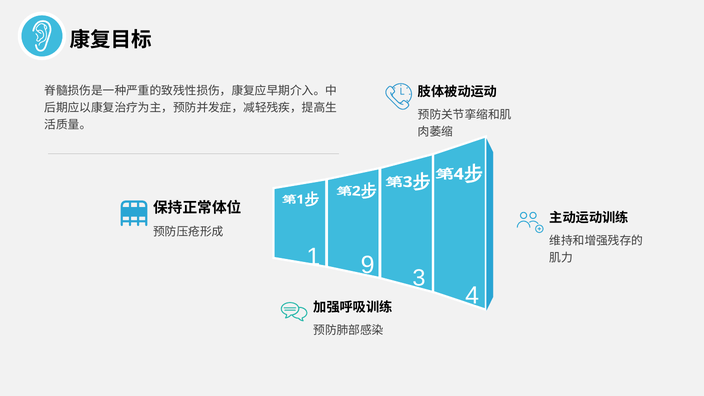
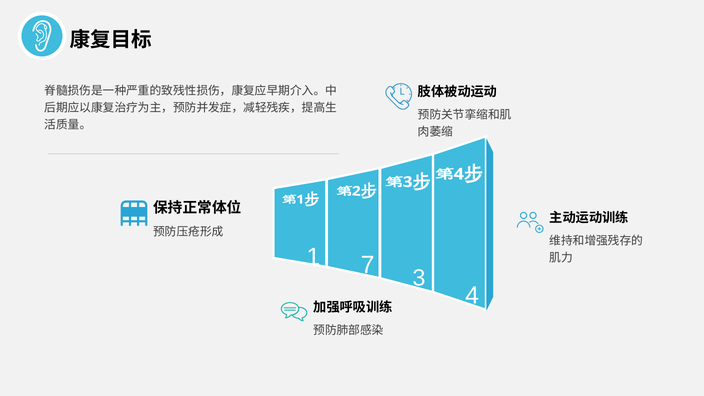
9: 9 -> 7
